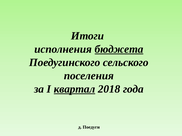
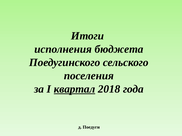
бюджета underline: present -> none
